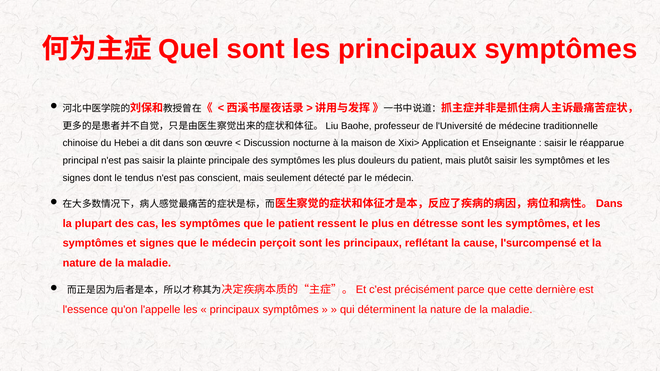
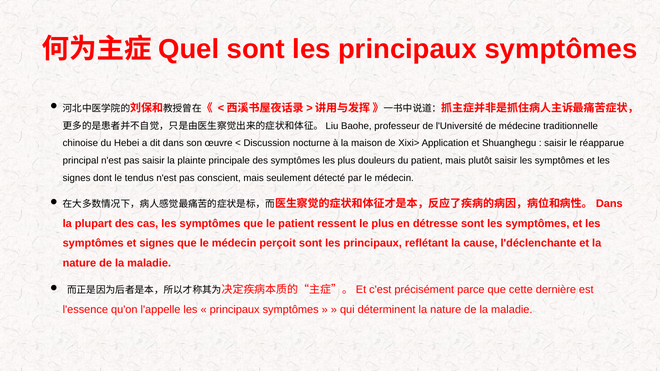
Enseignante: Enseignante -> Shuanghegu
l'surcompensé: l'surcompensé -> l'déclenchante
